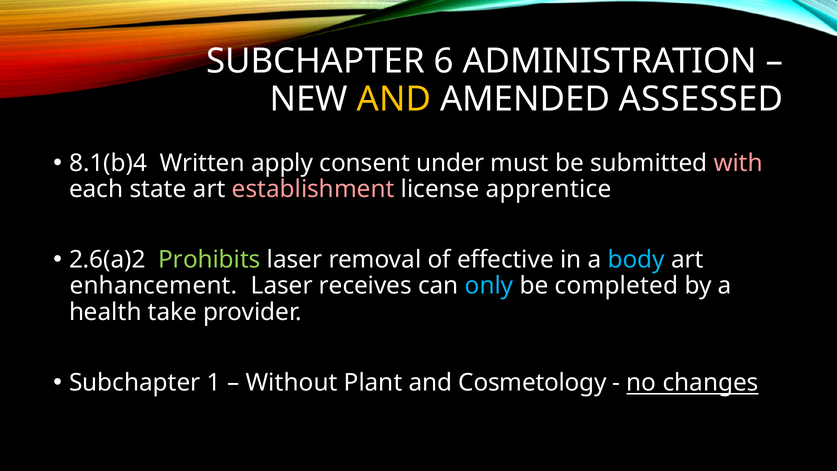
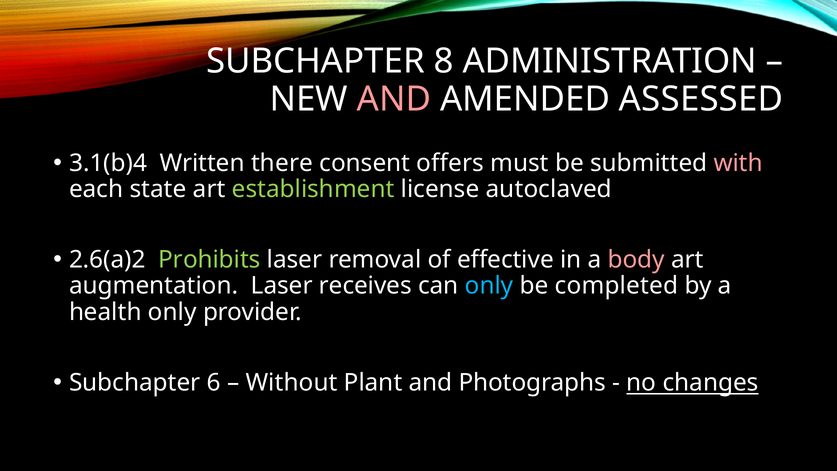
6: 6 -> 8
AND at (394, 99) colour: yellow -> pink
8.1(b)4: 8.1(b)4 -> 3.1(b)4
apply: apply -> there
under: under -> offers
establishment colour: pink -> light green
apprentice: apprentice -> autoclaved
body colour: light blue -> pink
enhancement: enhancement -> augmentation
health take: take -> only
1: 1 -> 6
Cosmetology: Cosmetology -> Photographs
